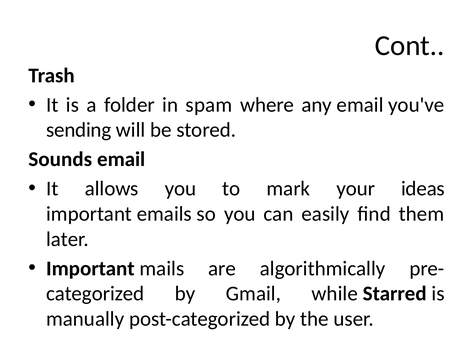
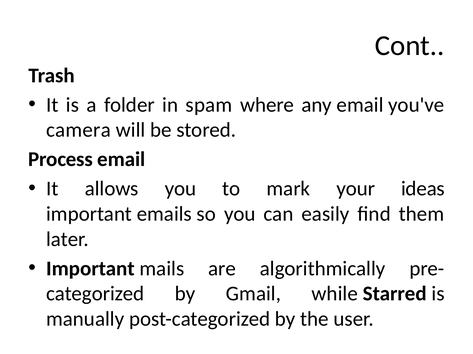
sending: sending -> camera
Sounds: Sounds -> Process
